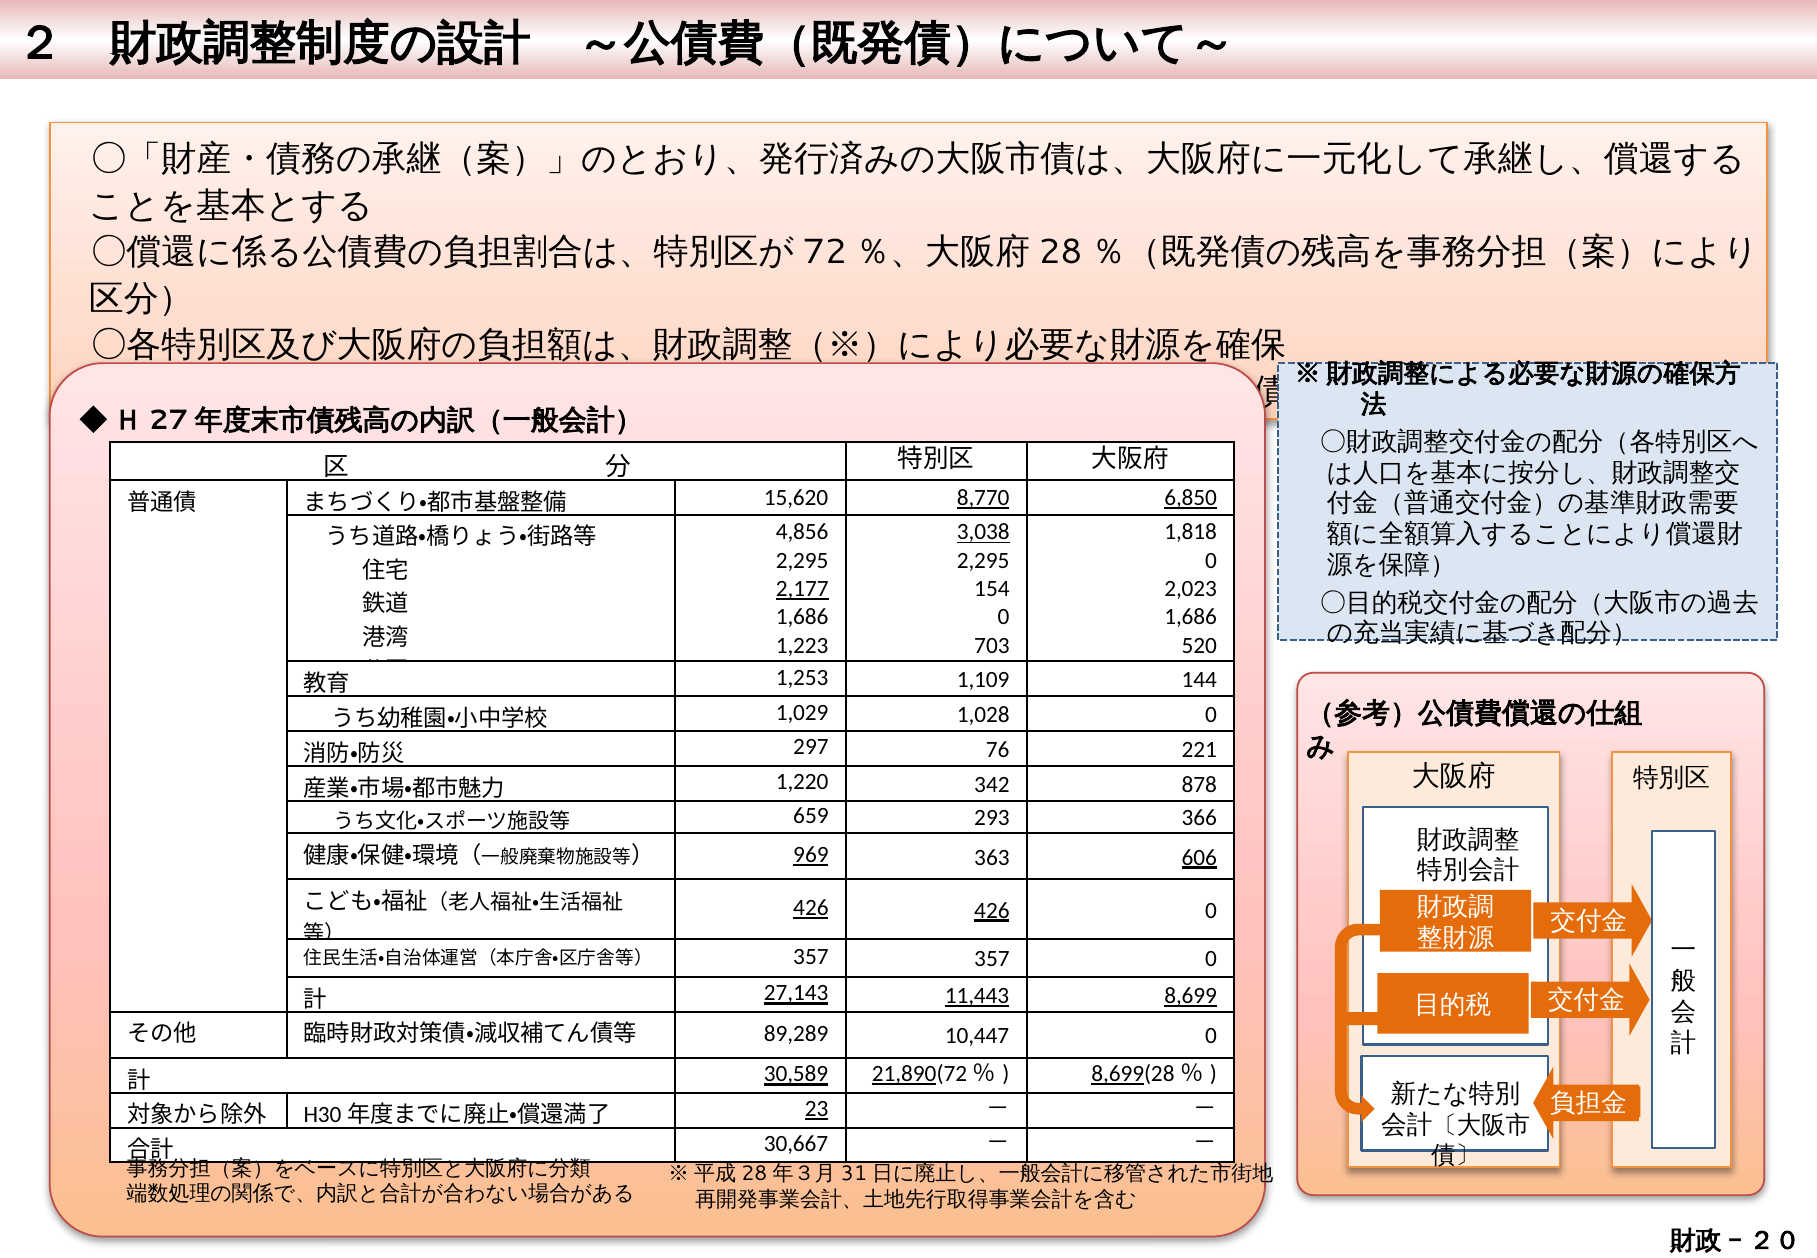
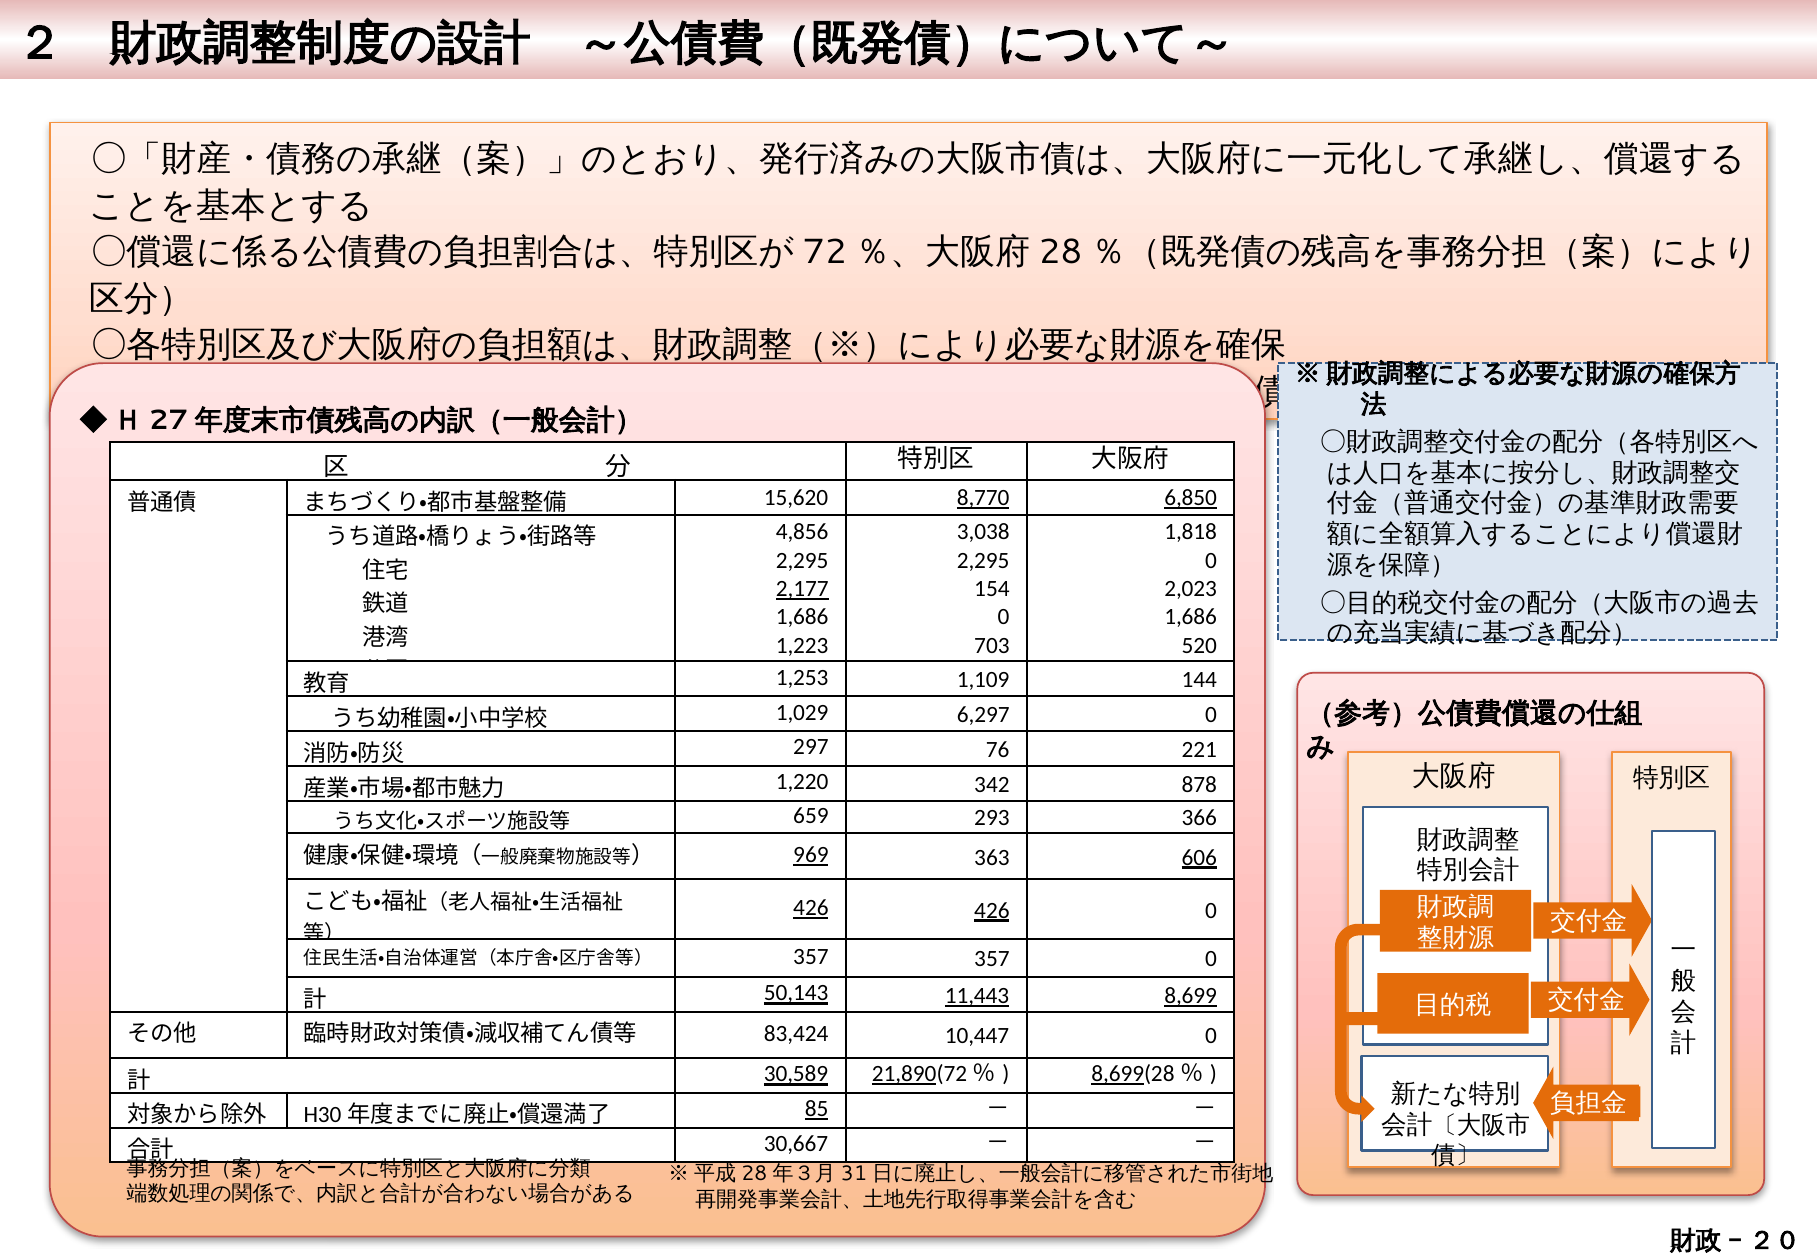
3,038 underline: present -> none
1,028: 1,028 -> 6,297
27,143: 27,143 -> 50,143
89,289: 89,289 -> 83,424
23: 23 -> 85
